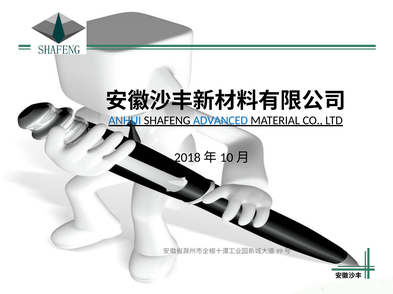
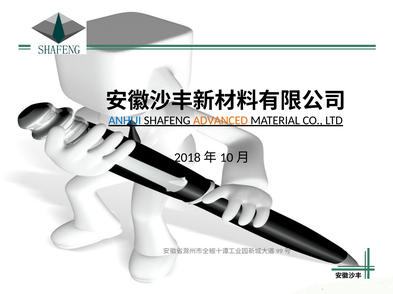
ADVANCED colour: blue -> orange
